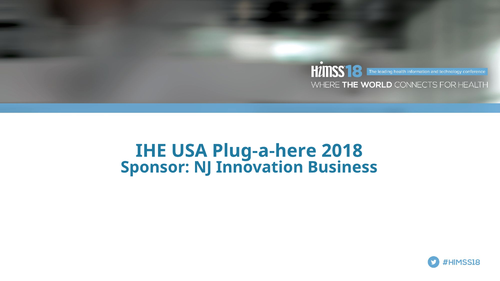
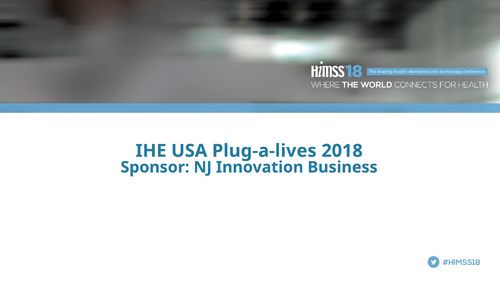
Plug-a-here: Plug-a-here -> Plug-a-lives
